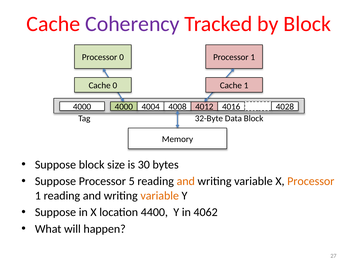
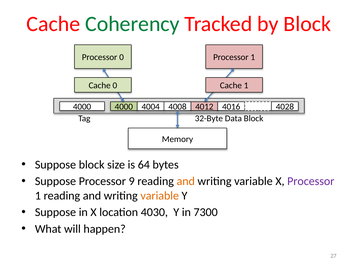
Coherency colour: purple -> green
30: 30 -> 64
5: 5 -> 9
Processor at (311, 182) colour: orange -> purple
4400: 4400 -> 4030
4062: 4062 -> 7300
